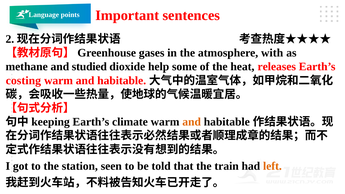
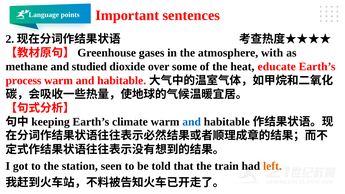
help: help -> over
releases: releases -> educate
costing: costing -> process
and at (192, 122) colour: orange -> blue
